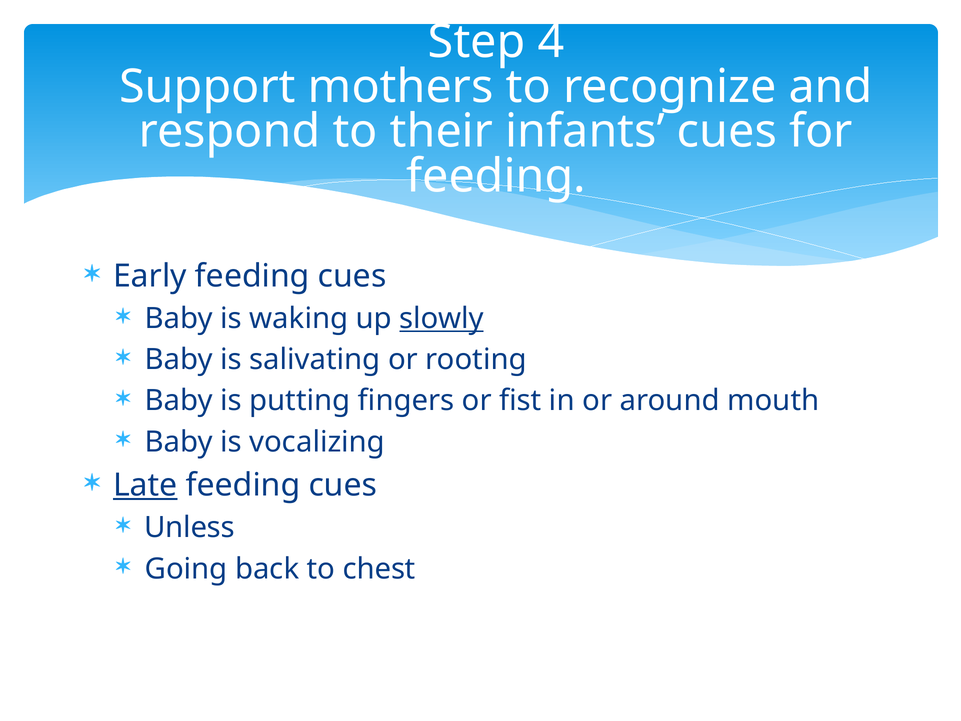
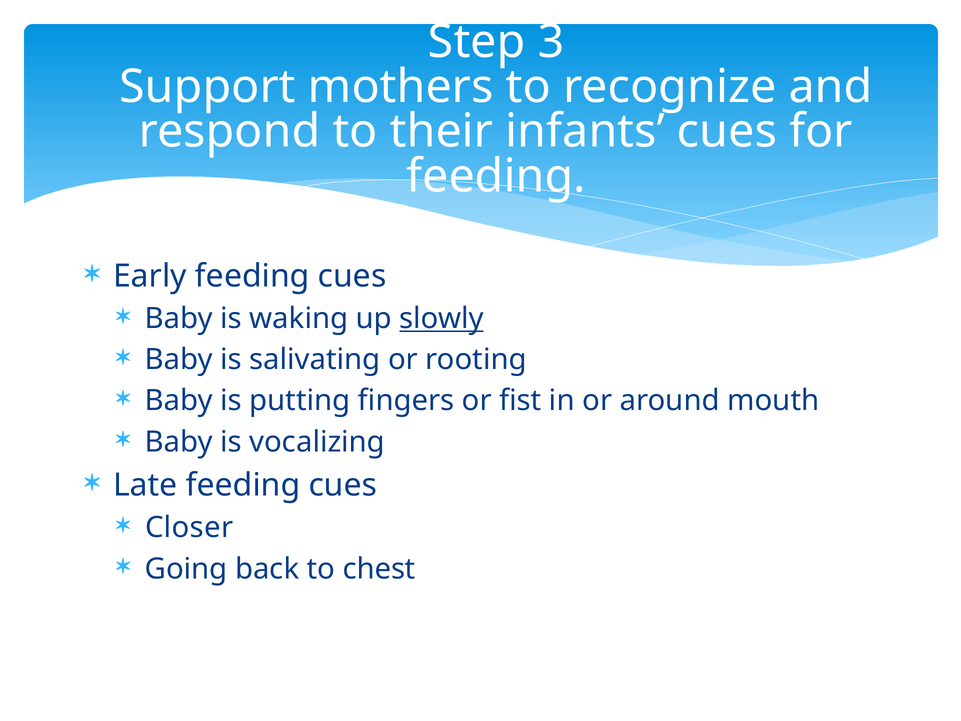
4: 4 -> 3
Late underline: present -> none
Unless: Unless -> Closer
